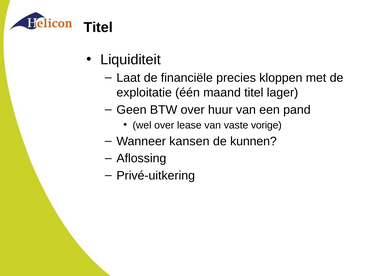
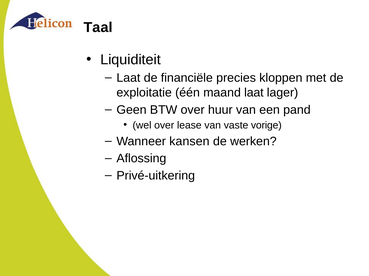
Titel at (98, 27): Titel -> Taal
maand titel: titel -> laat
kunnen: kunnen -> werken
